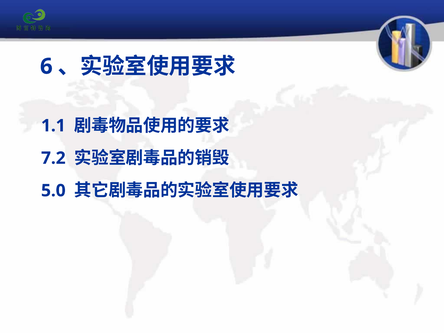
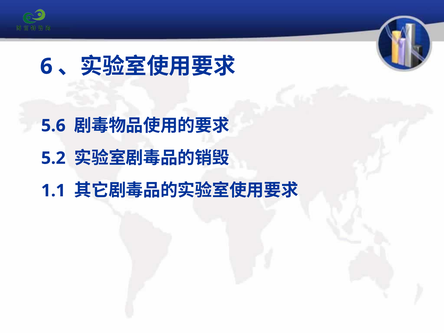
1.1: 1.1 -> 5.6
7.2: 7.2 -> 5.2
5.0: 5.0 -> 1.1
